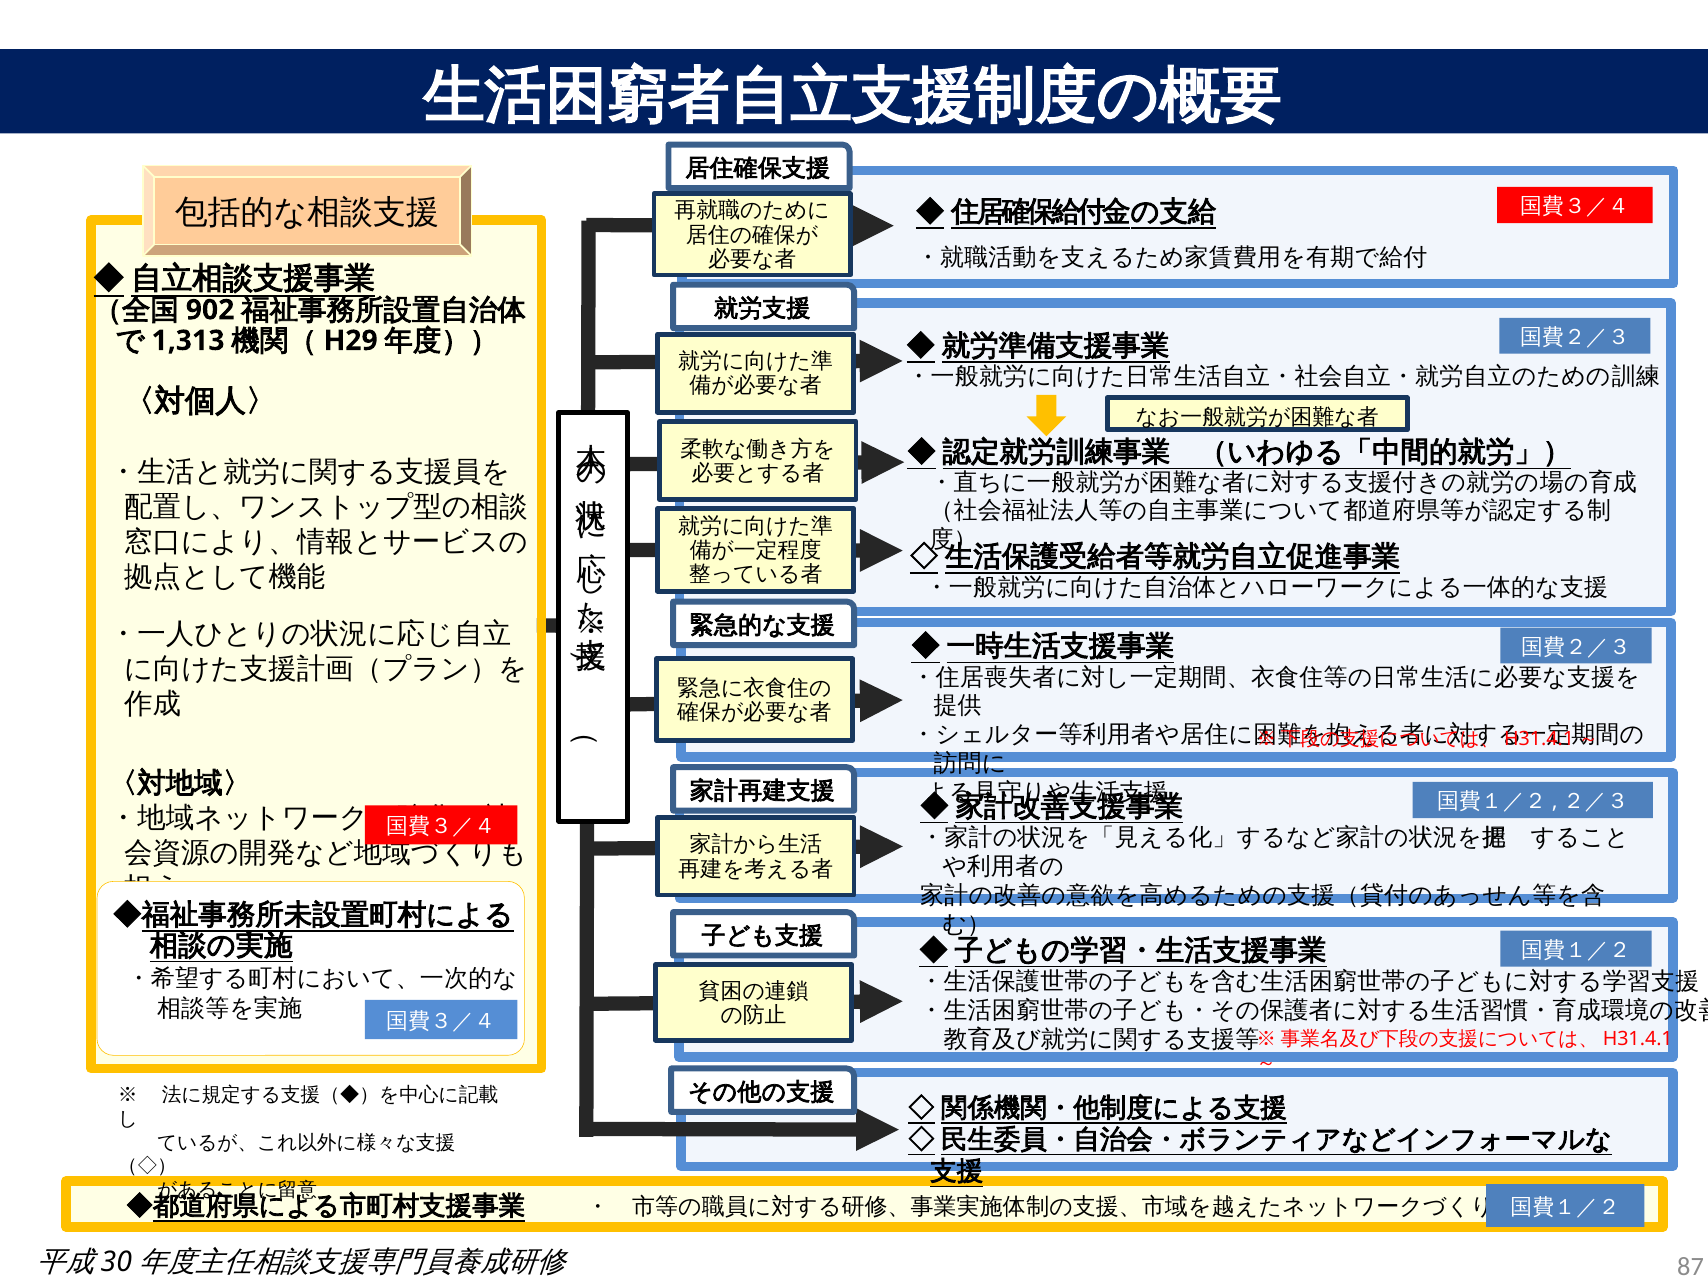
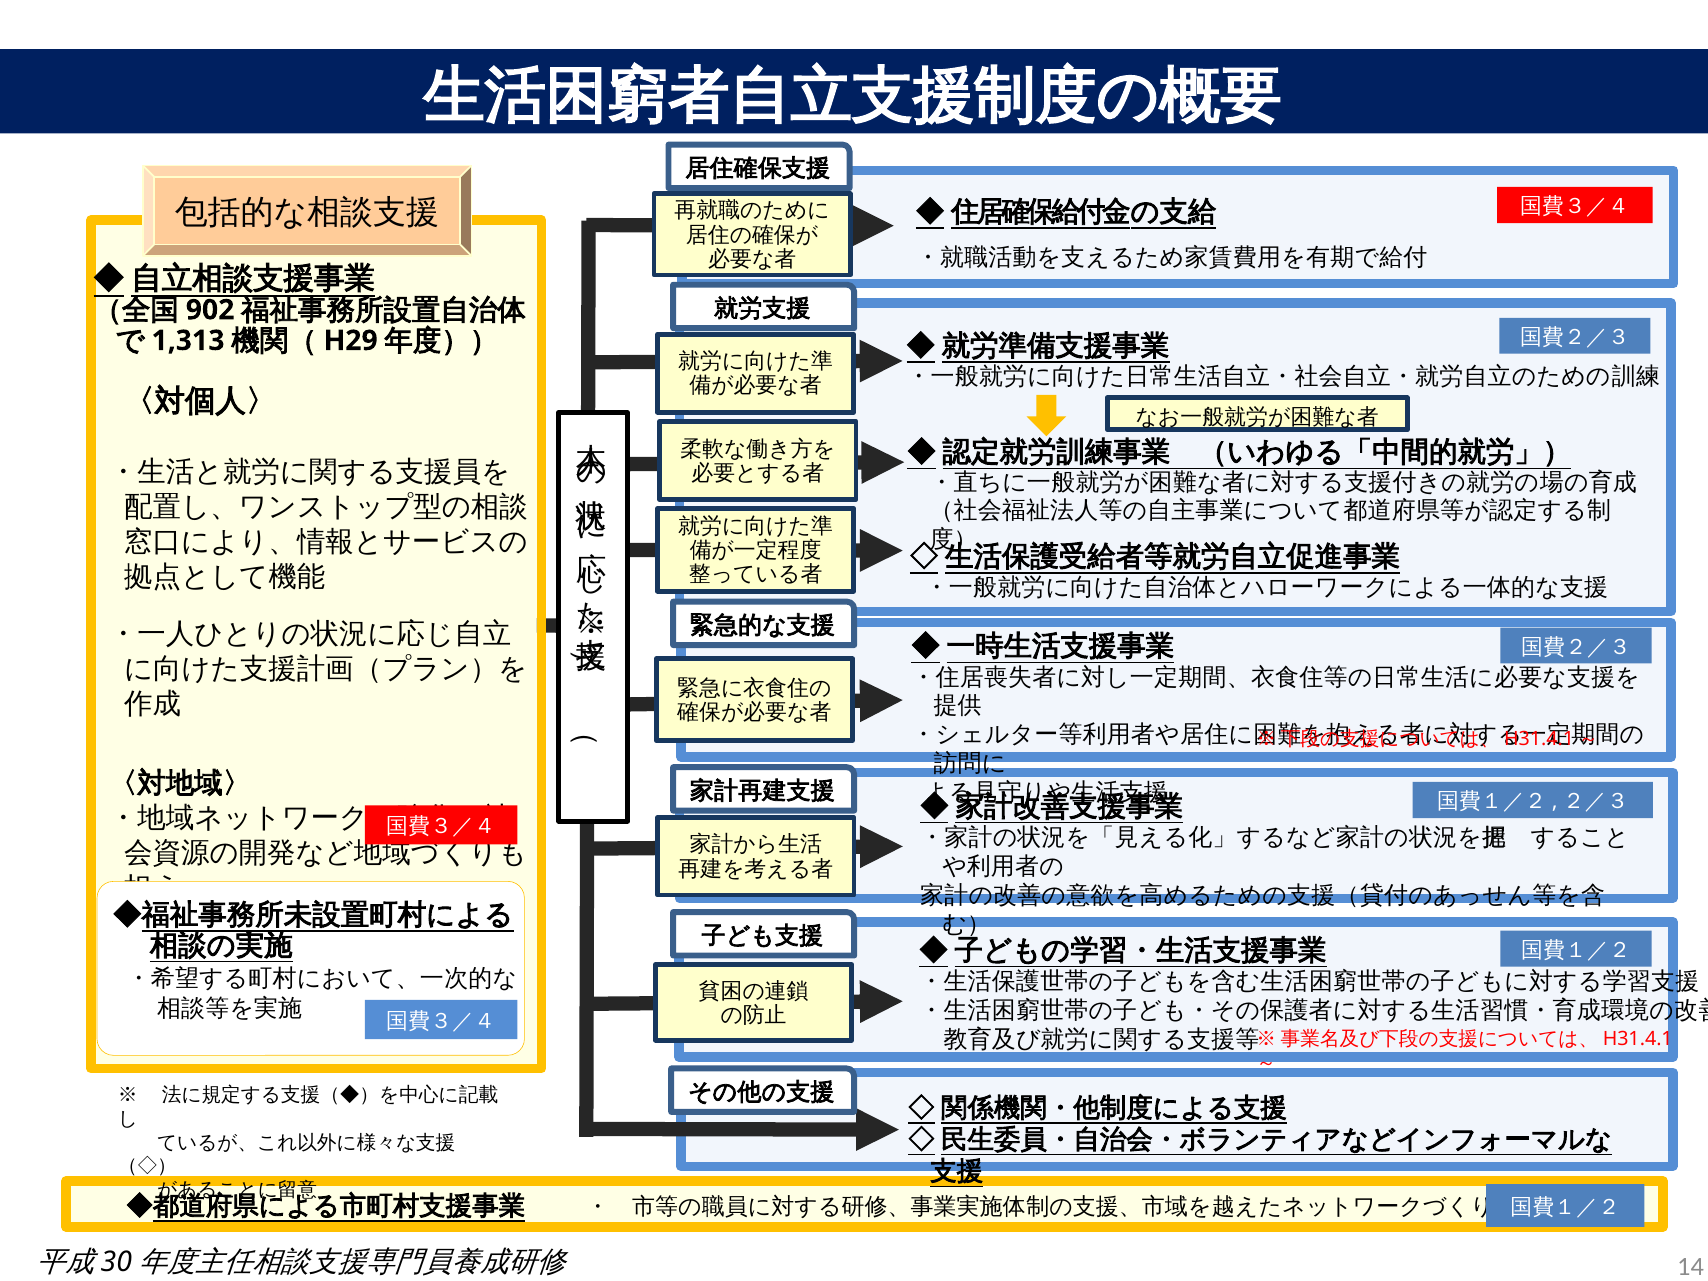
87: 87 -> 14
